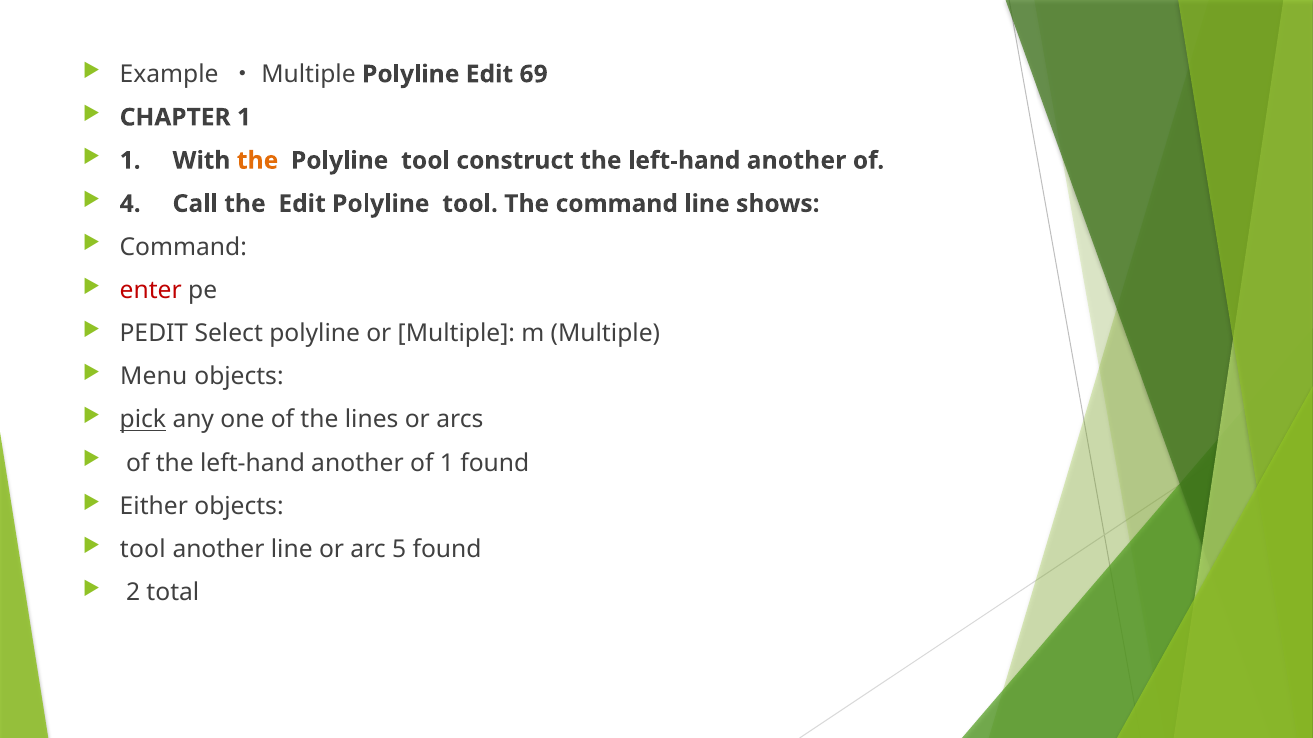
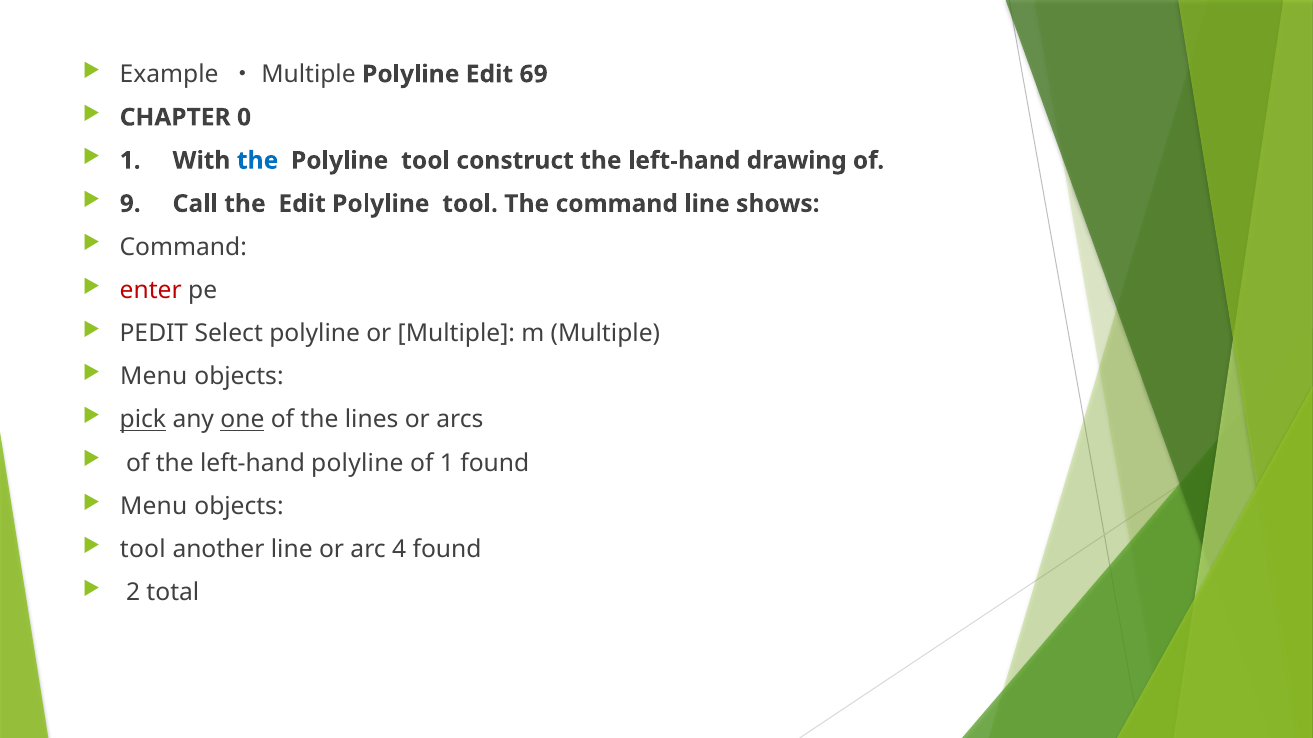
CHAPTER 1: 1 -> 0
the at (258, 161) colour: orange -> blue
construct the left-hand another: another -> drawing
4: 4 -> 9
one underline: none -> present
of the left-hand another: another -> polyline
Either at (154, 506): Either -> Menu
5: 5 -> 4
